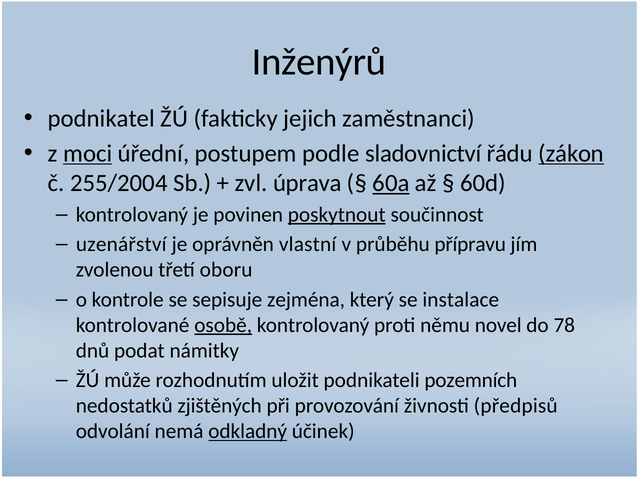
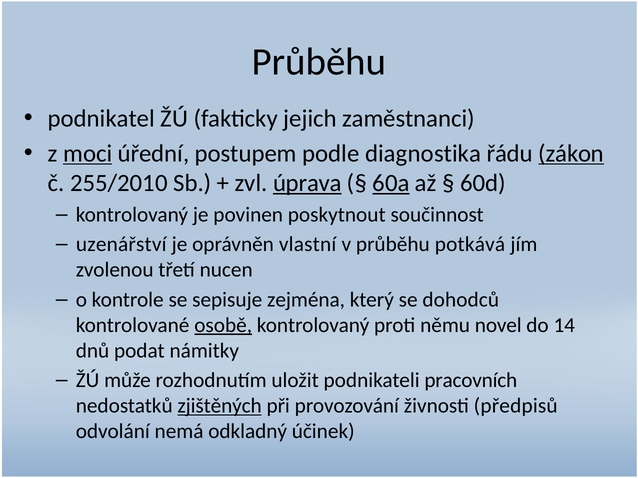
Inženýrů at (319, 62): Inženýrů -> Průběhu
sladovnictví: sladovnictví -> diagnostika
255/2004: 255/2004 -> 255/2010
úprava underline: none -> present
poskytnout underline: present -> none
přípravu: přípravu -> potkává
oboru: oboru -> nucen
instalace: instalace -> dohodců
78: 78 -> 14
pozemních: pozemních -> pracovních
zjištěných underline: none -> present
odkladný underline: present -> none
